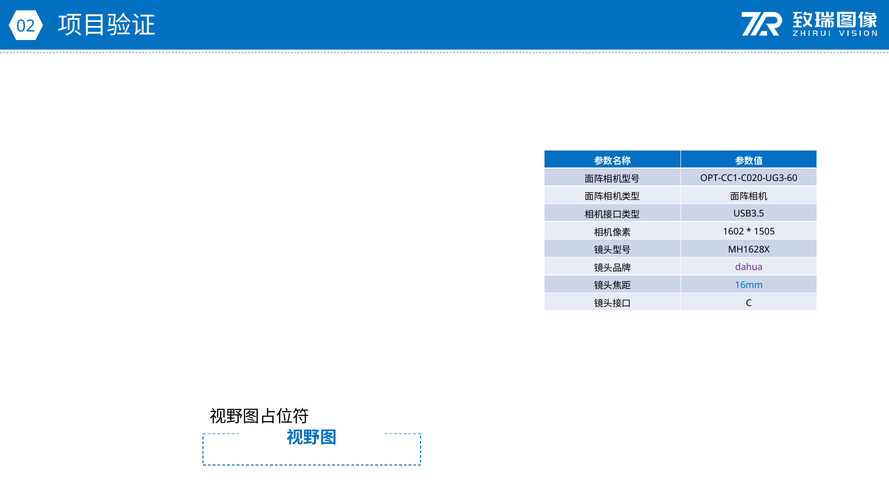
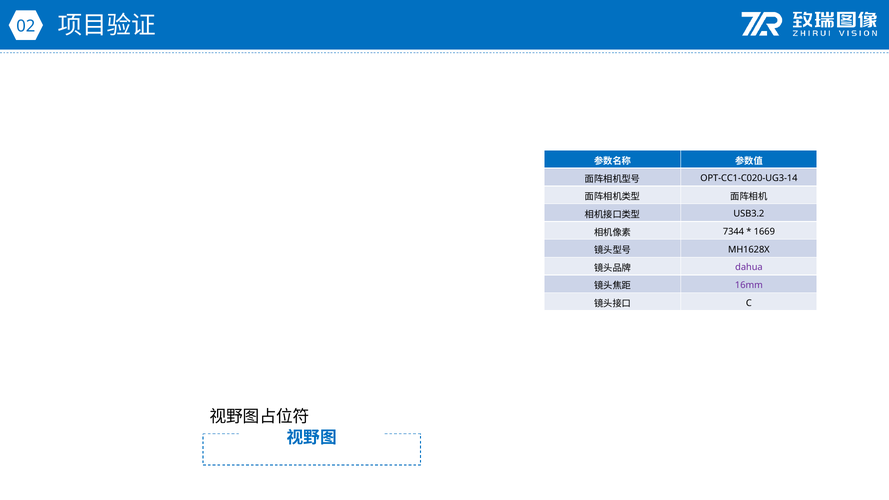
OPT-CC1-C020-UG3-60: OPT-CC1-C020-UG3-60 -> OPT-CC1-C020-UG3-14
USB3.5: USB3.5 -> USB3.2
1602: 1602 -> 7344
1505: 1505 -> 1669
16mm colour: blue -> purple
